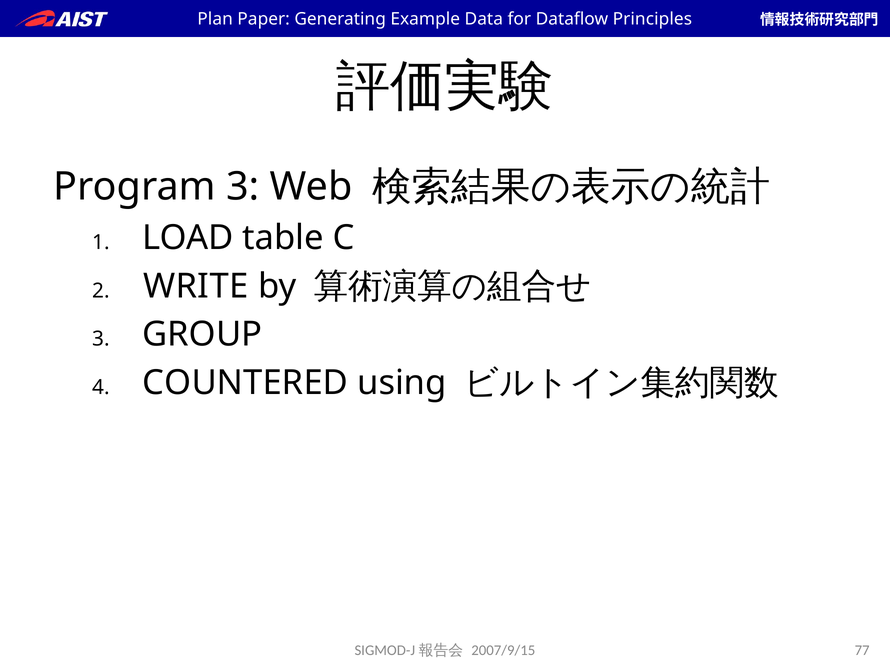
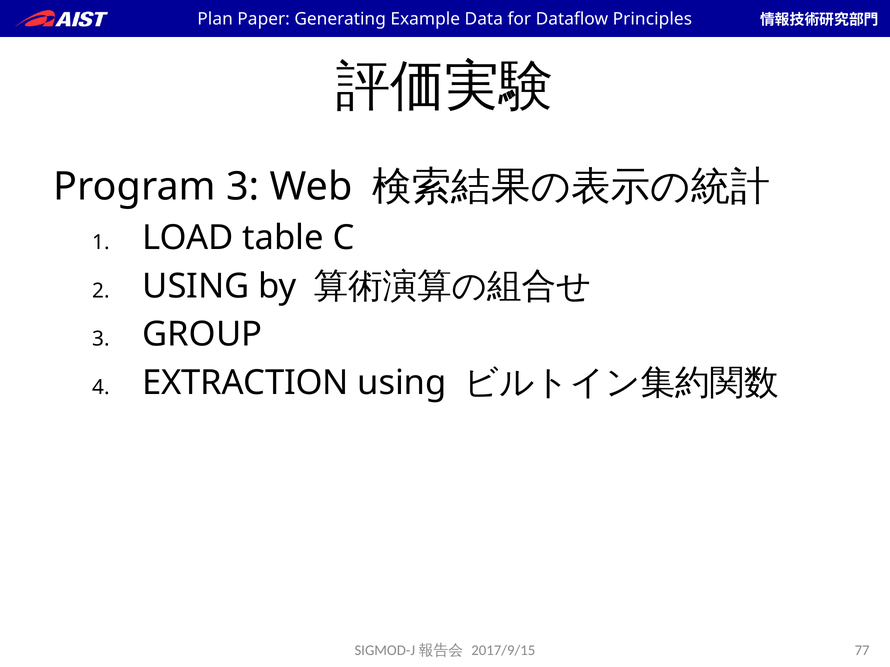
WRITE at (196, 286): WRITE -> USING
COUNTERED: COUNTERED -> EXTRACTION
2007/9/15: 2007/9/15 -> 2017/9/15
